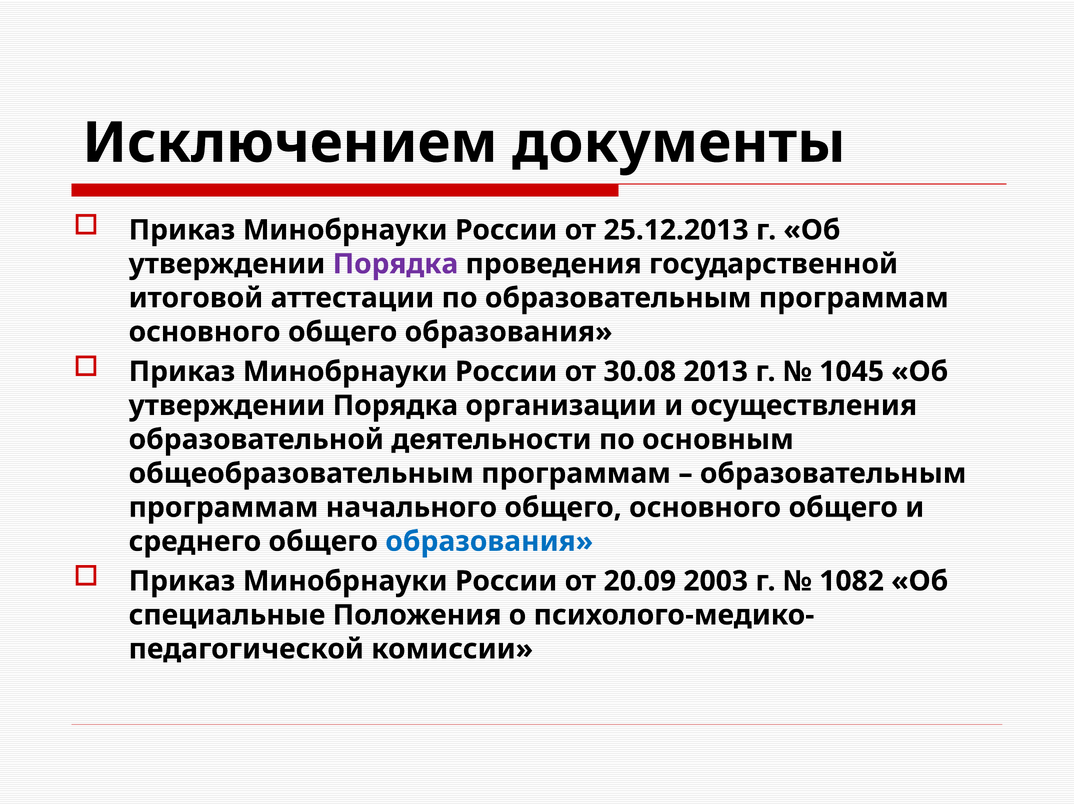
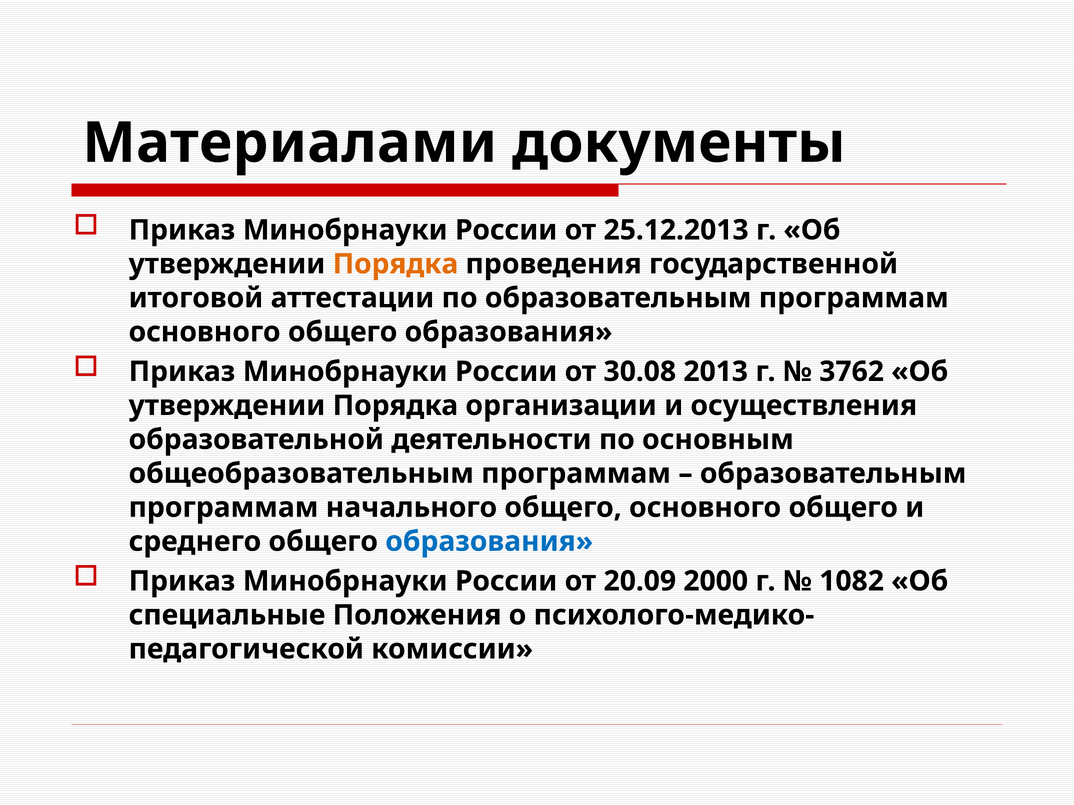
Исключением: Исключением -> Материалами
Порядка at (395, 264) colour: purple -> orange
1045: 1045 -> 3762
2003: 2003 -> 2000
